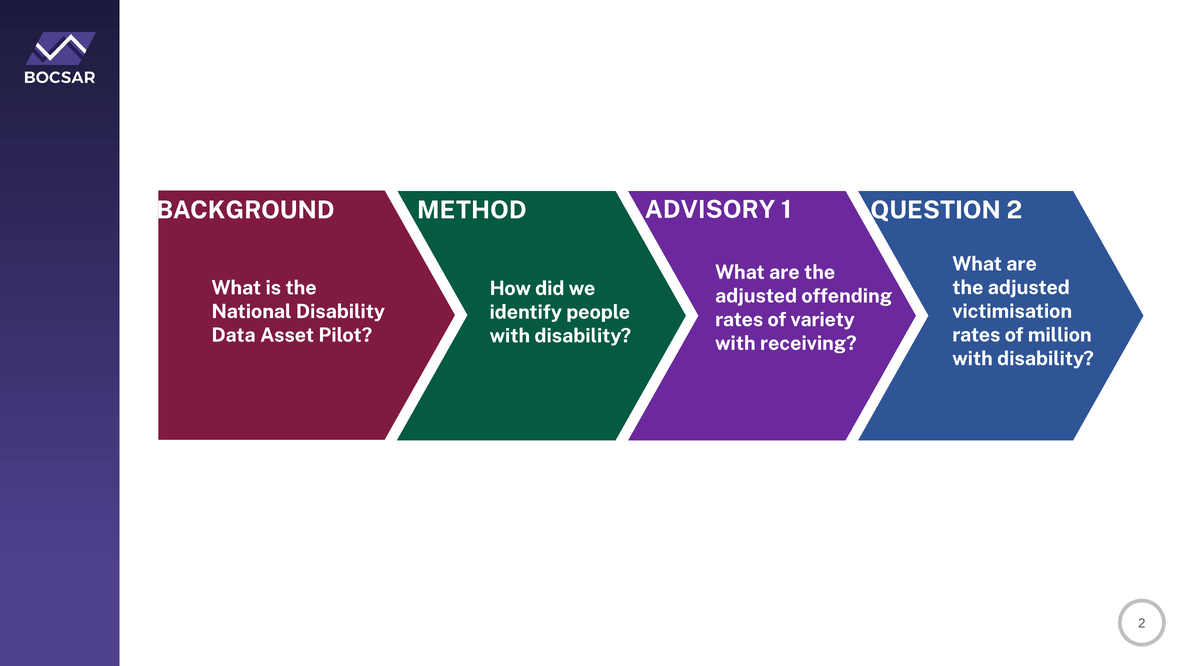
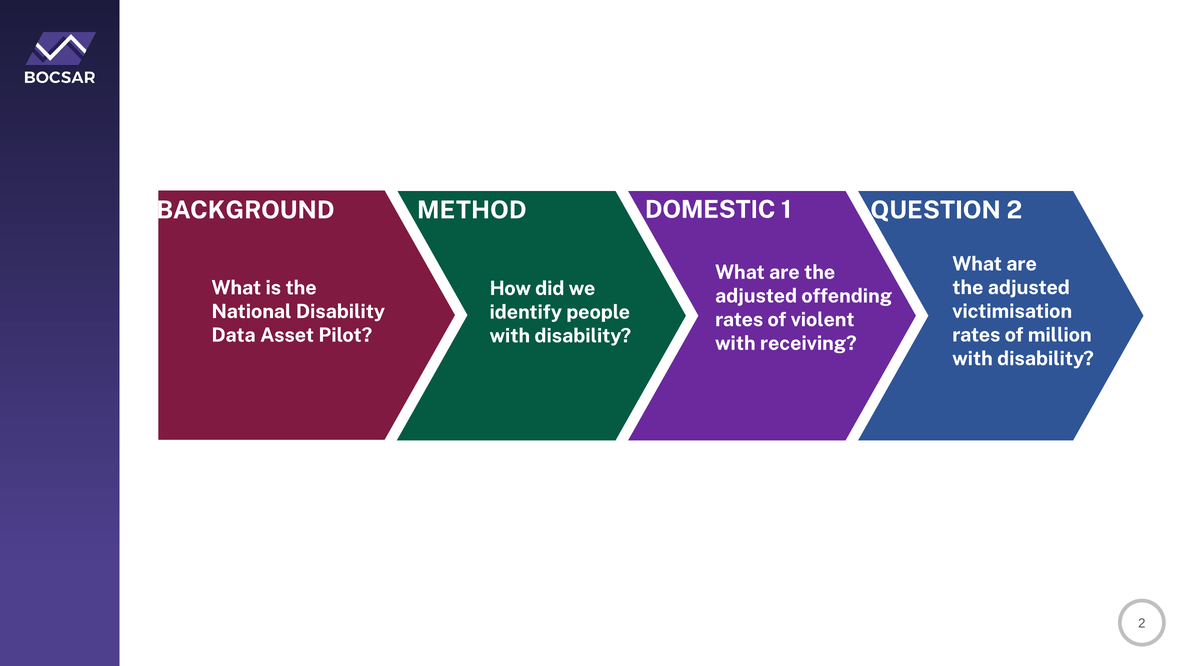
ADVISORY: ADVISORY -> DOMESTIC
variety: variety -> violent
